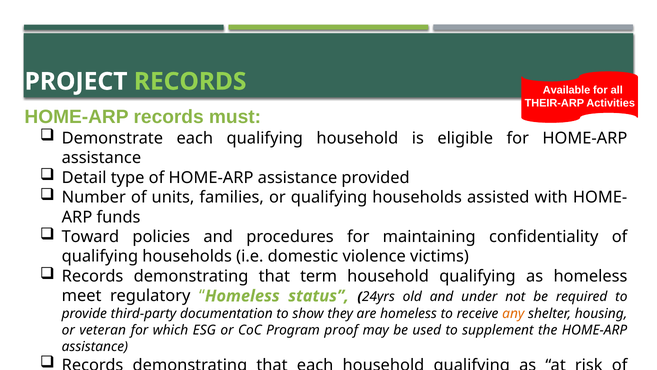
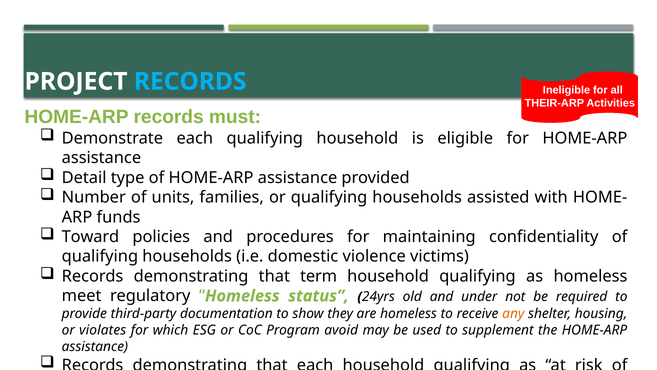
RECORDS at (190, 81) colour: light green -> light blue
Available: Available -> Ineligible
veteran: veteran -> violates
proof: proof -> avoid
